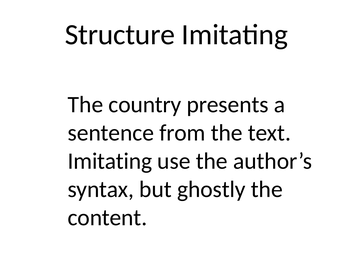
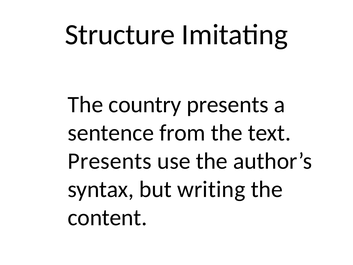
Imitating at (110, 161): Imitating -> Presents
ghostly: ghostly -> writing
